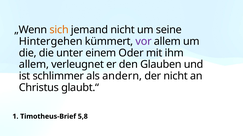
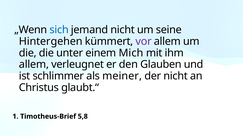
sich colour: orange -> blue
Oder: Oder -> Mich
andern: andern -> meiner
